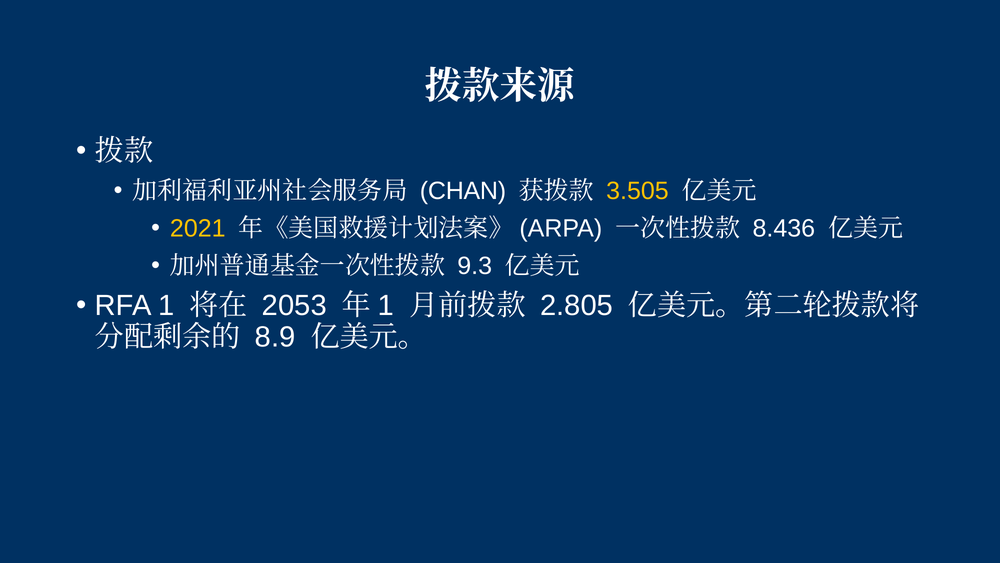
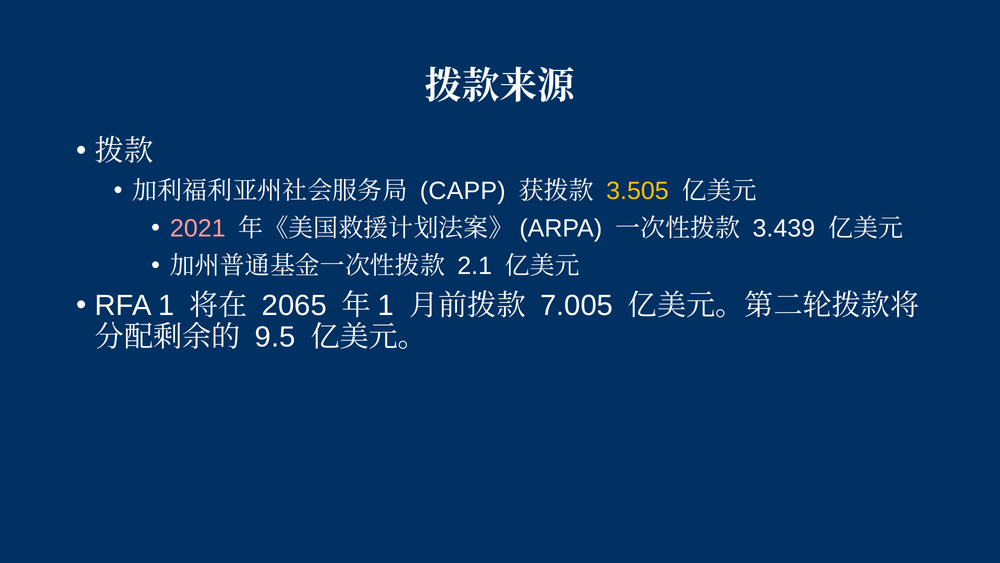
CHAN: CHAN -> CAPP
2021 colour: yellow -> pink
8.436: 8.436 -> 3.439
9.3: 9.3 -> 2.1
2053: 2053 -> 2065
2.805: 2.805 -> 7.005
8.9: 8.9 -> 9.5
